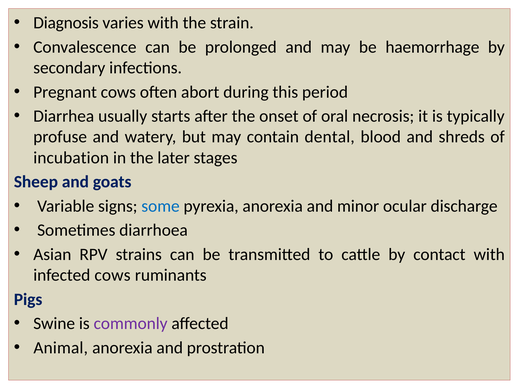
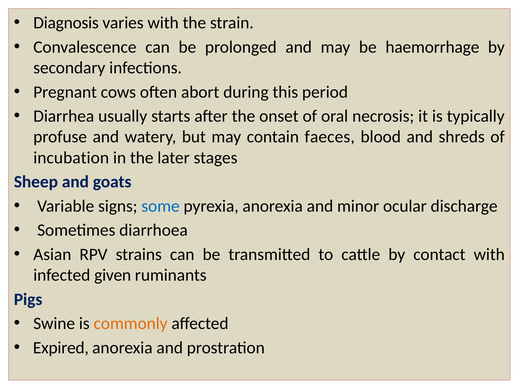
dental: dental -> faeces
infected cows: cows -> given
commonly colour: purple -> orange
Animal: Animal -> Expired
